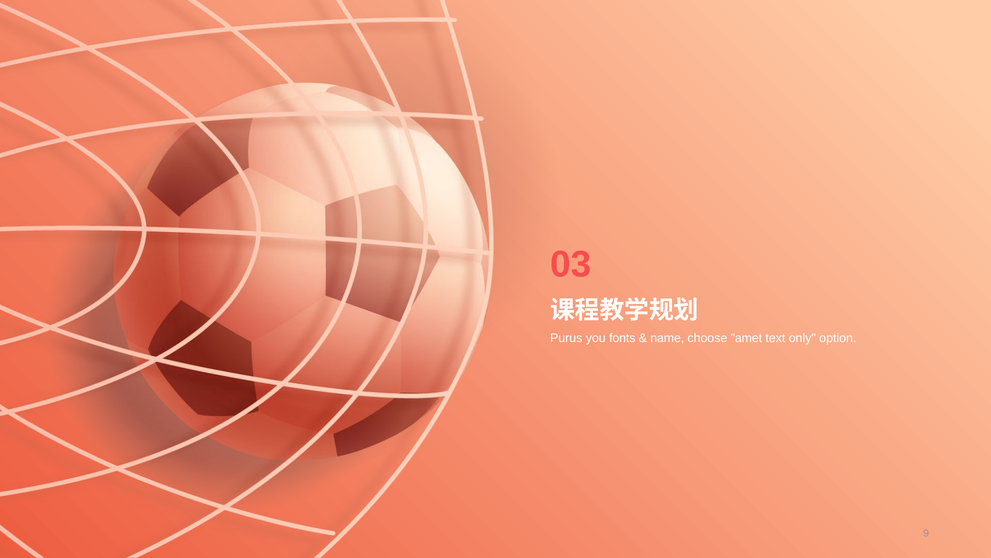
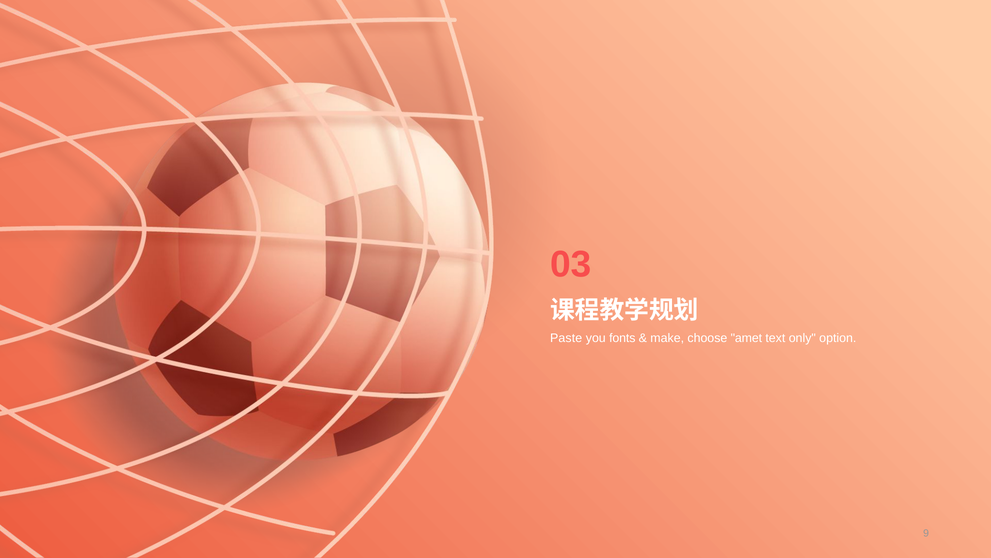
Purus: Purus -> Paste
name: name -> make
